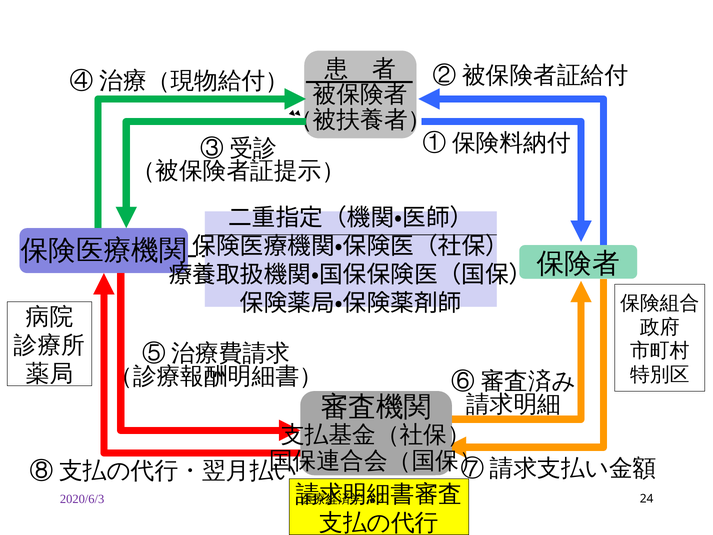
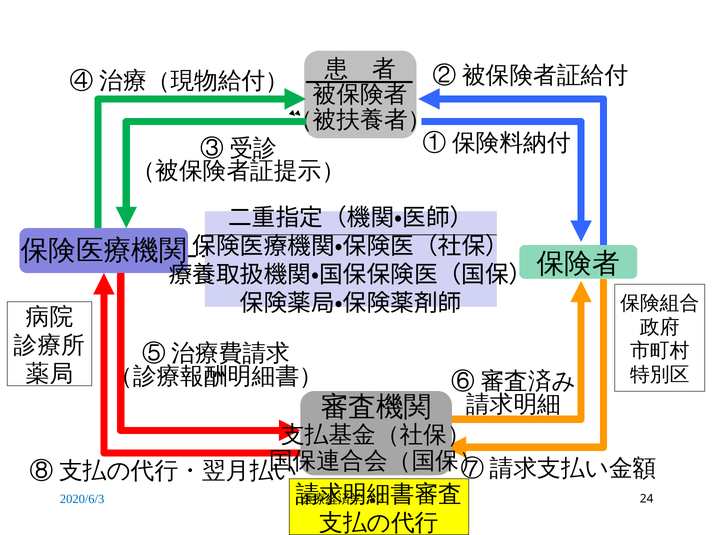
2020/6/3 colour: purple -> blue
